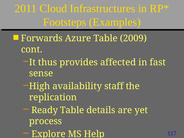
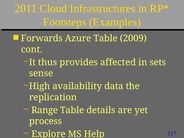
fast: fast -> sets
staff: staff -> data
Ready: Ready -> Range
